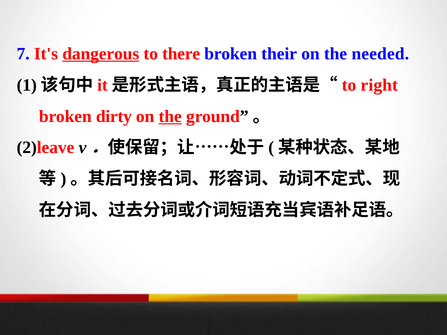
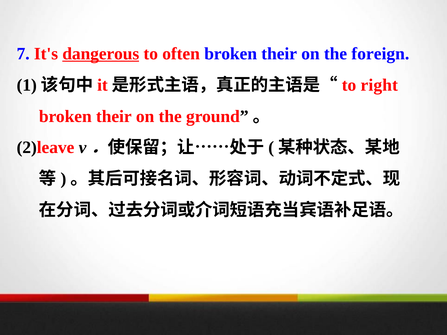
there: there -> often
needed: needed -> foreign
dirty at (114, 116): dirty -> their
the at (170, 116) underline: present -> none
